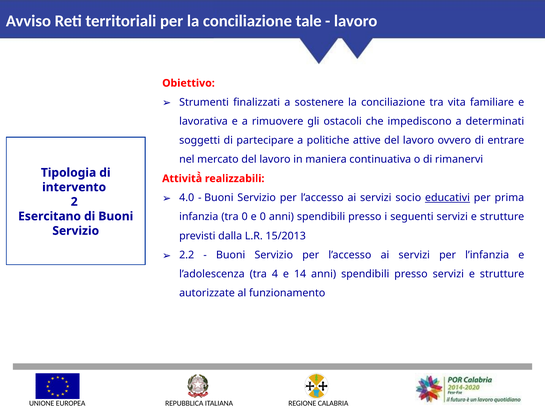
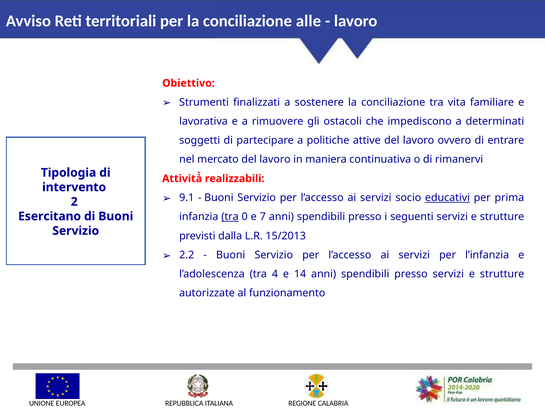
tale: tale -> alle
4.0: 4.0 -> 9.1
tra at (230, 217) underline: none -> present
e 0: 0 -> 7
